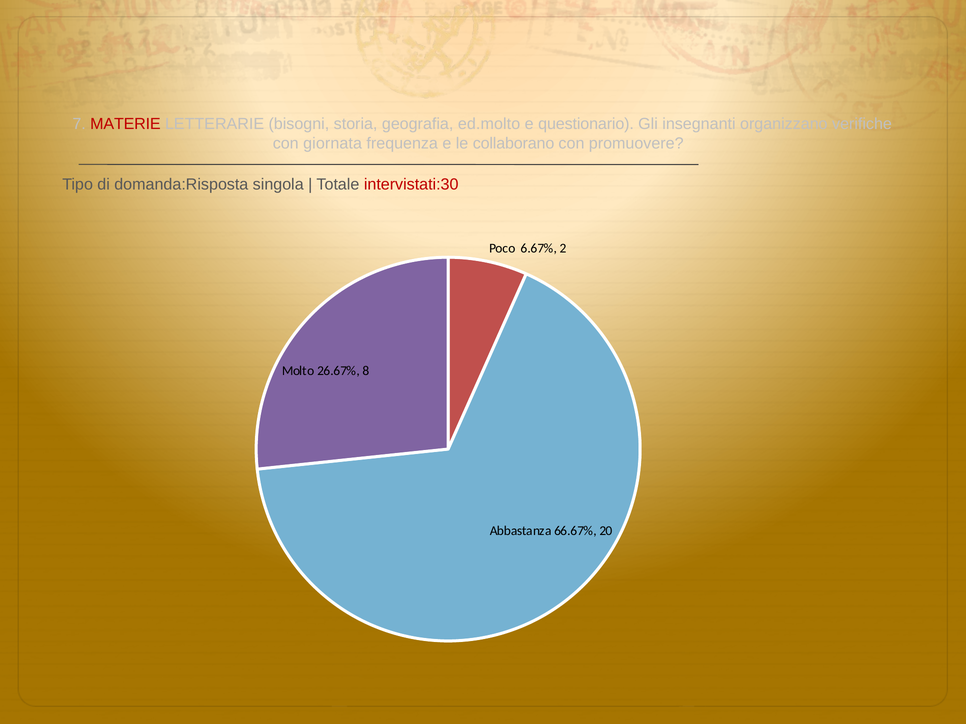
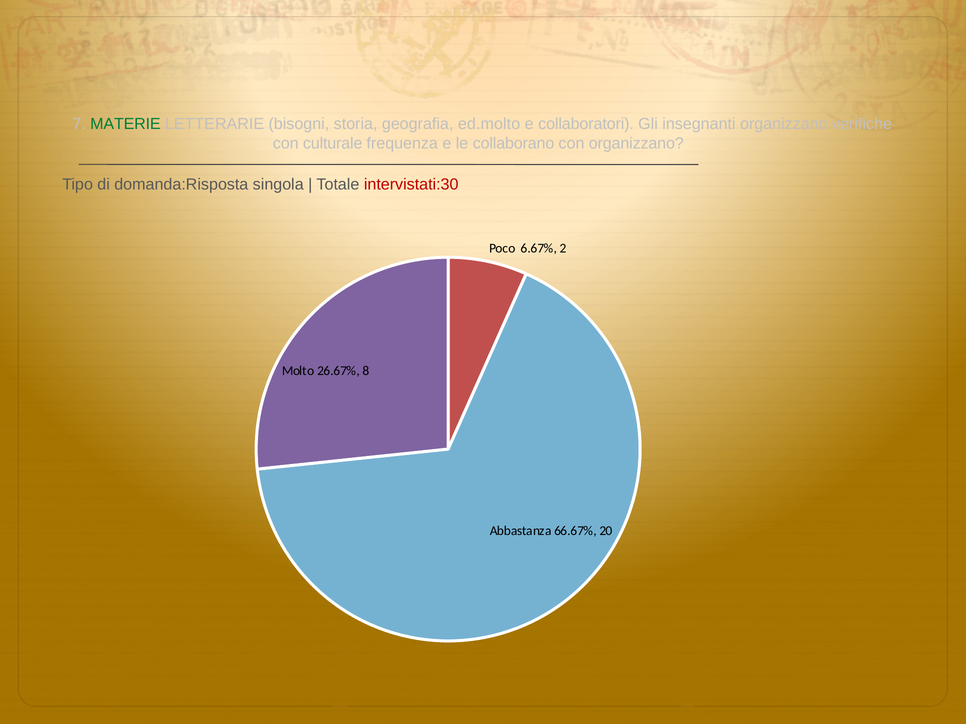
MATERIE colour: red -> green
questionario: questionario -> collaboratori
giornata: giornata -> culturale
con promuovere: promuovere -> organizzano
